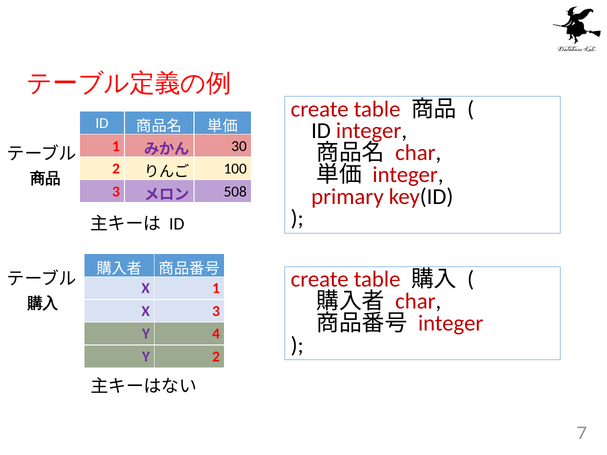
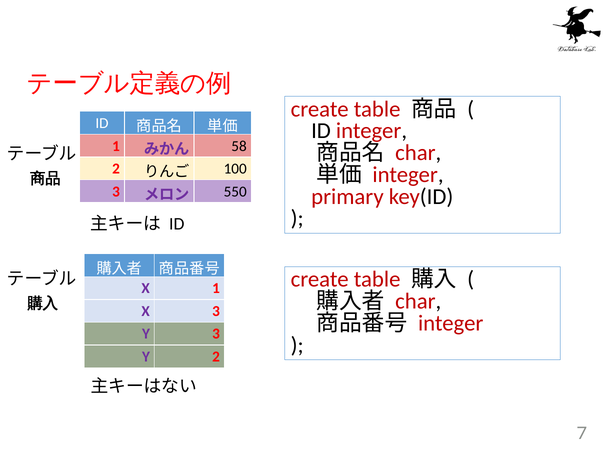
30: 30 -> 58
508: 508 -> 550
Y 4: 4 -> 3
